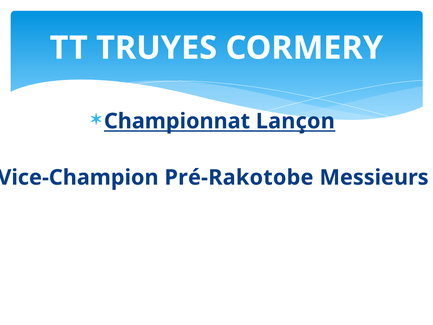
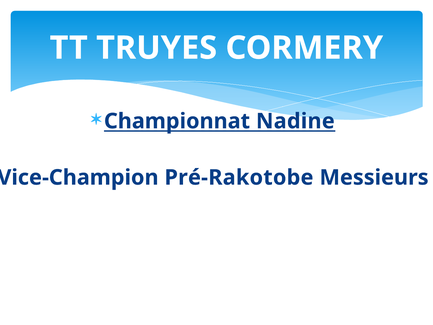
Lançon: Lançon -> Nadine
